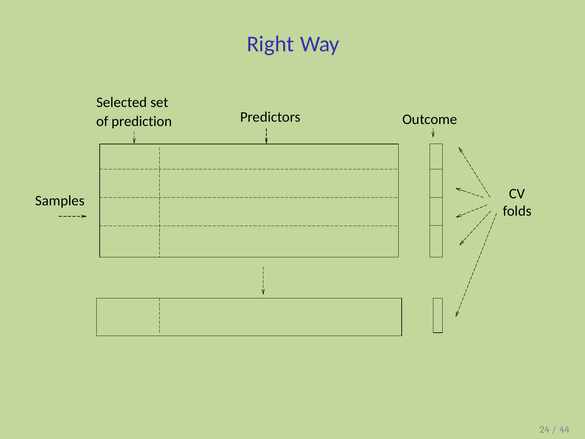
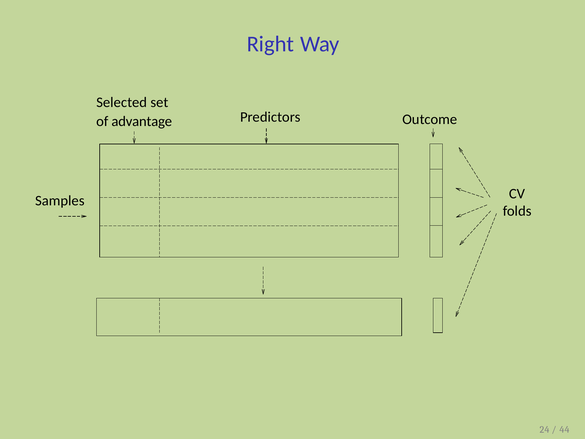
prediction: prediction -> advantage
